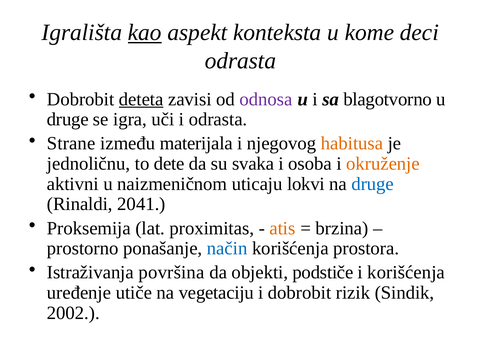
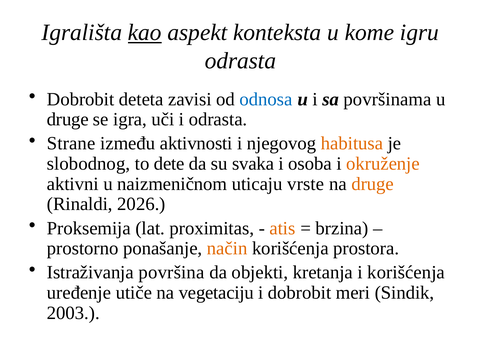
deci: deci -> igru
deteta underline: present -> none
odnosa colour: purple -> blue
blagotvorno: blagotvorno -> površinama
materijala: materijala -> aktivnosti
jednoličnu: jednoličnu -> slobodnog
lokvi: lokvi -> vrste
druge at (373, 184) colour: blue -> orange
2041: 2041 -> 2026
način colour: blue -> orange
podstiče: podstiče -> kretanja
rizik: rizik -> meri
2002: 2002 -> 2003
